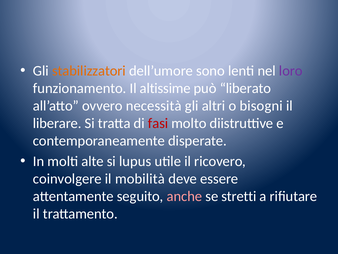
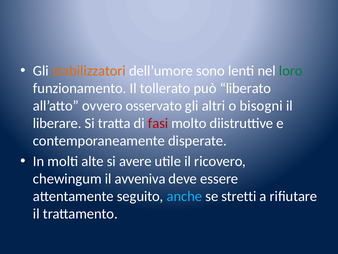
loro colour: purple -> green
altissime: altissime -> tollerato
necessità: necessità -> osservato
lupus: lupus -> avere
coinvolgere: coinvolgere -> chewingum
mobilità: mobilità -> avveniva
anche colour: pink -> light blue
